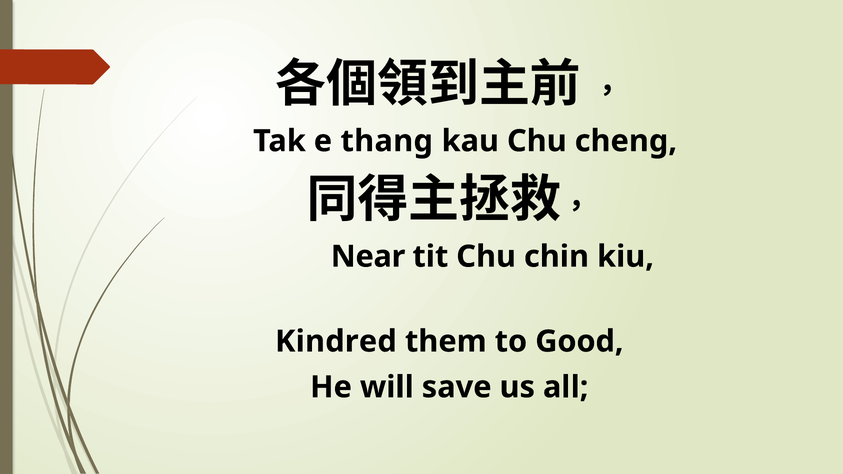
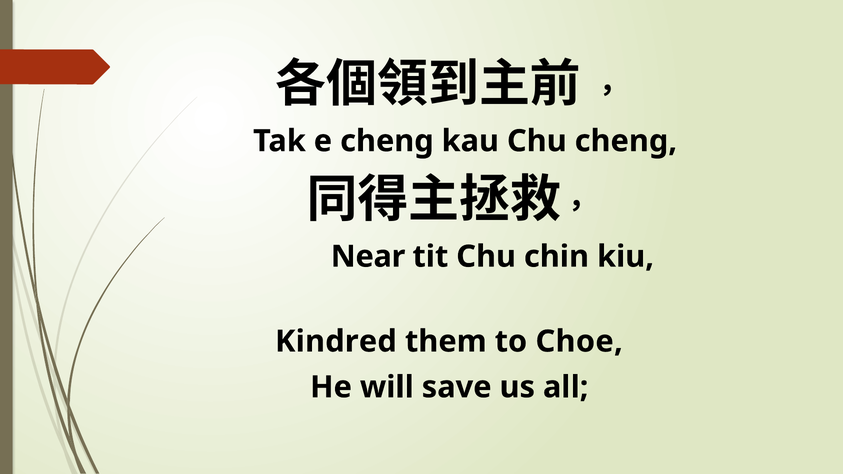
e thang: thang -> cheng
Good: Good -> Choe
